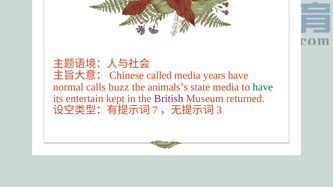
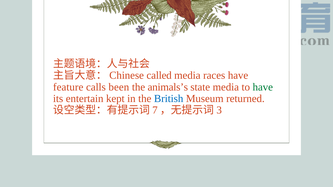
years: years -> races
normal: normal -> feature
buzz: buzz -> been
British colour: purple -> blue
